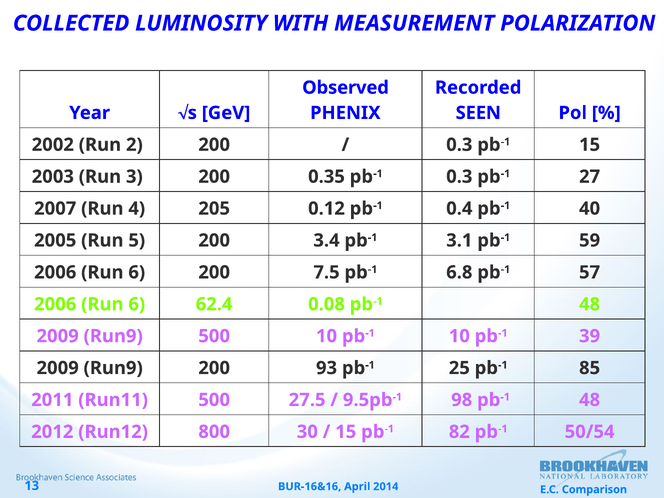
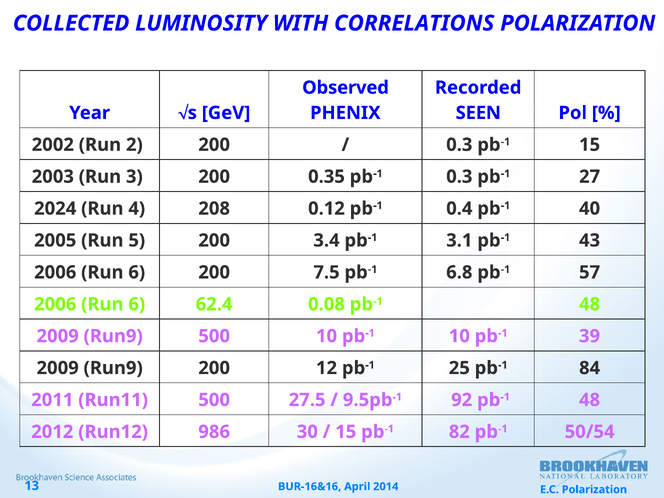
MEASUREMENT: MEASUREMENT -> CORRELATIONS
2007: 2007 -> 2024
205: 205 -> 208
59: 59 -> 43
93: 93 -> 12
85: 85 -> 84
98: 98 -> 92
800: 800 -> 986
E.C Comparison: Comparison -> Polarization
